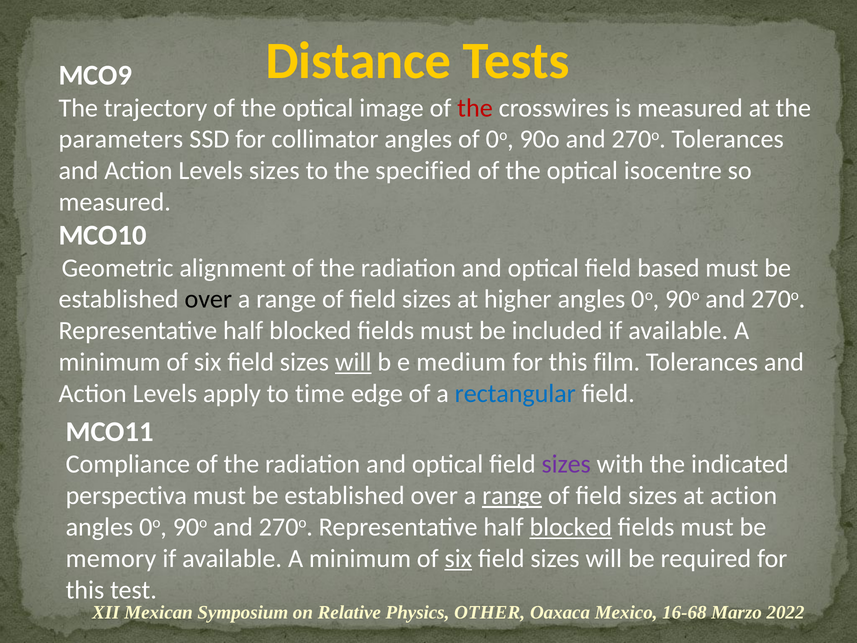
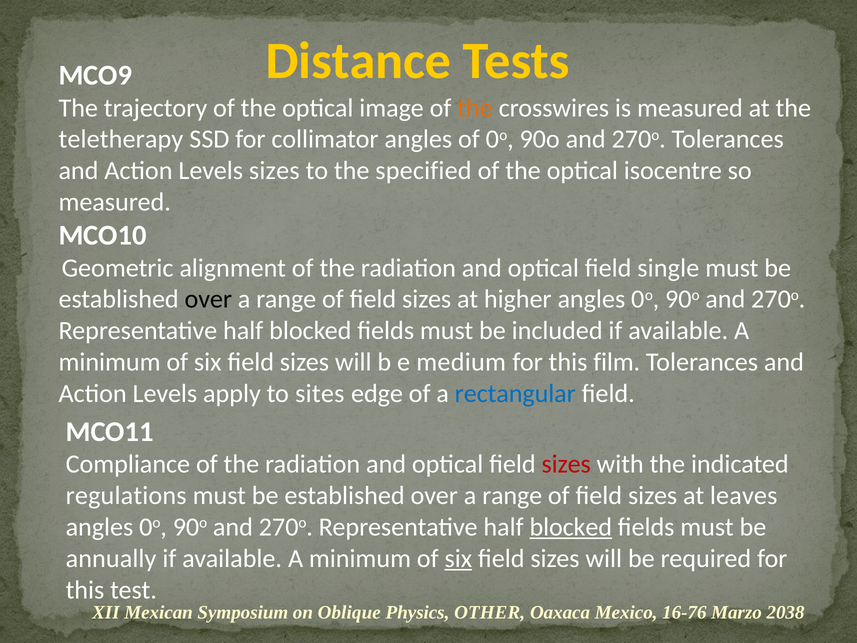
the at (475, 108) colour: red -> orange
parameters: parameters -> teletherapy
based: based -> single
will at (353, 362) underline: present -> none
time: time -> sites
sizes at (566, 464) colour: purple -> red
perspectiva: perspectiva -> regulations
range at (512, 496) underline: present -> none
at action: action -> leaves
memory: memory -> annually
Relative: Relative -> Oblique
16-68: 16-68 -> 16-76
2022: 2022 -> 2038
